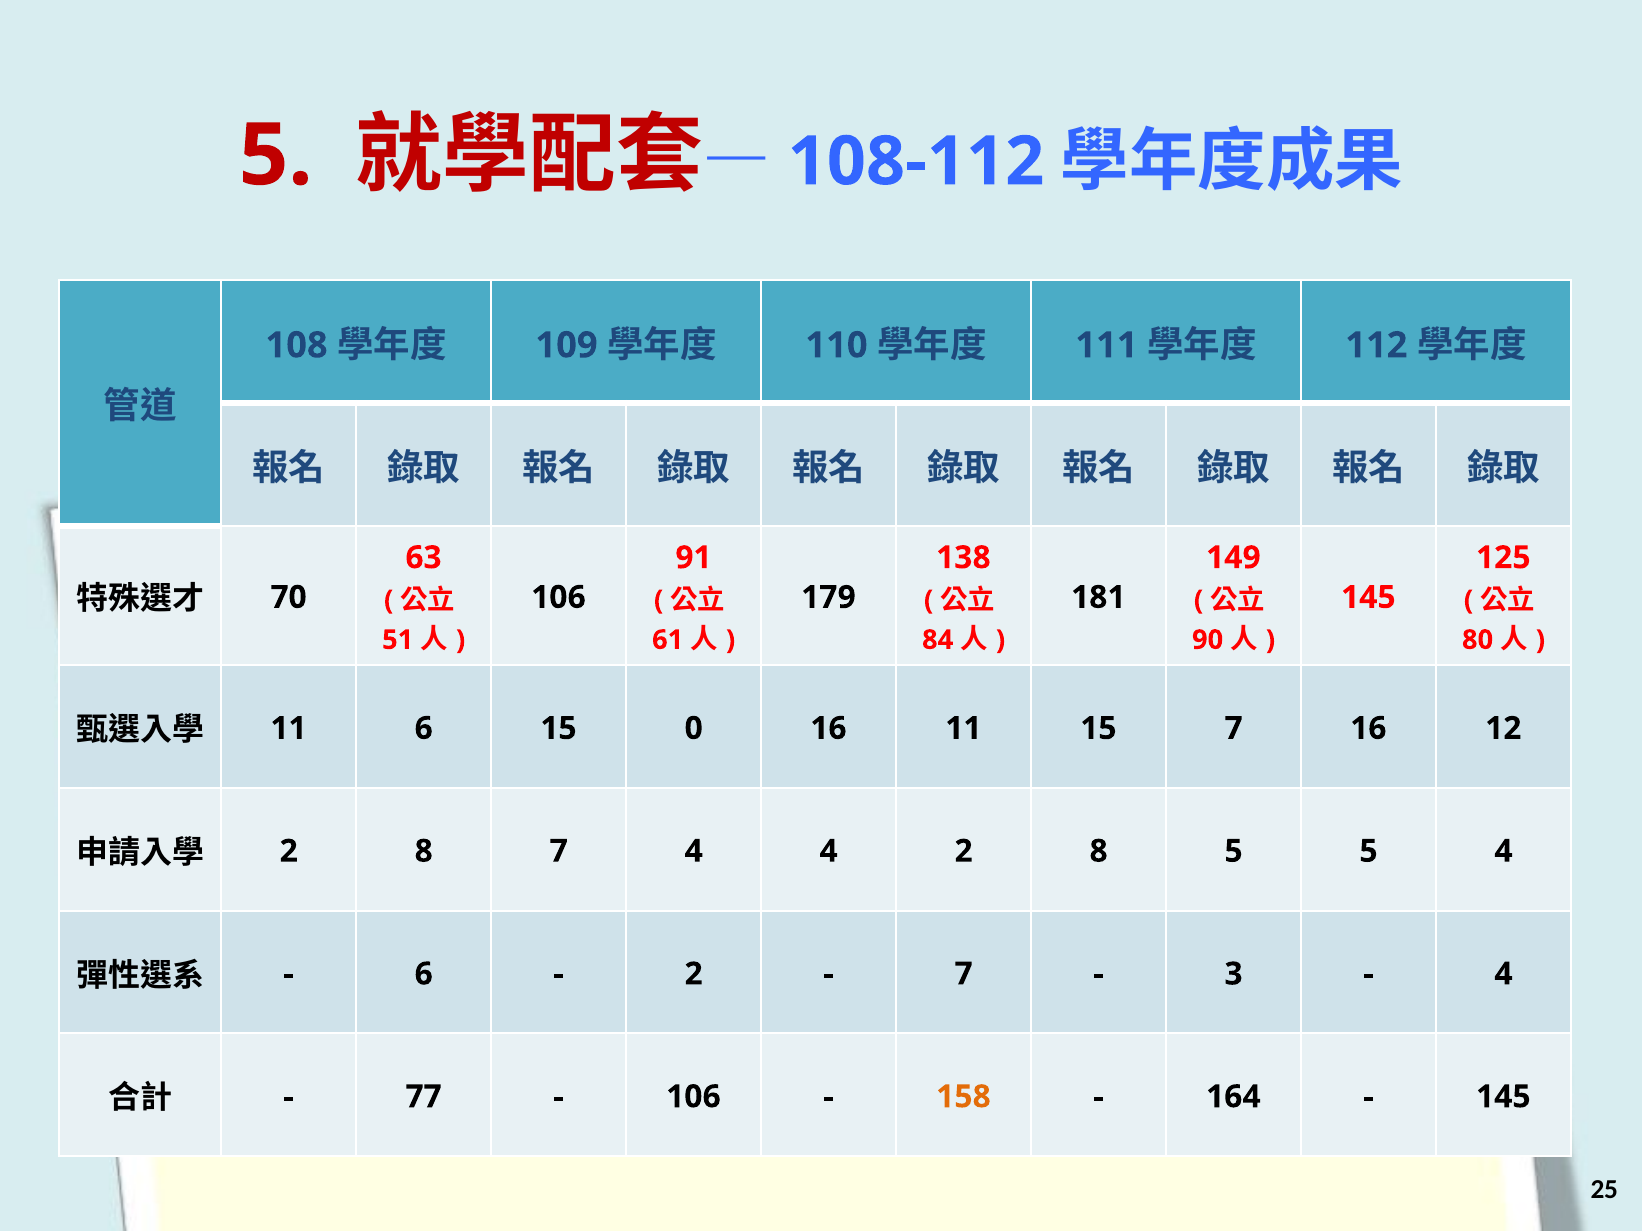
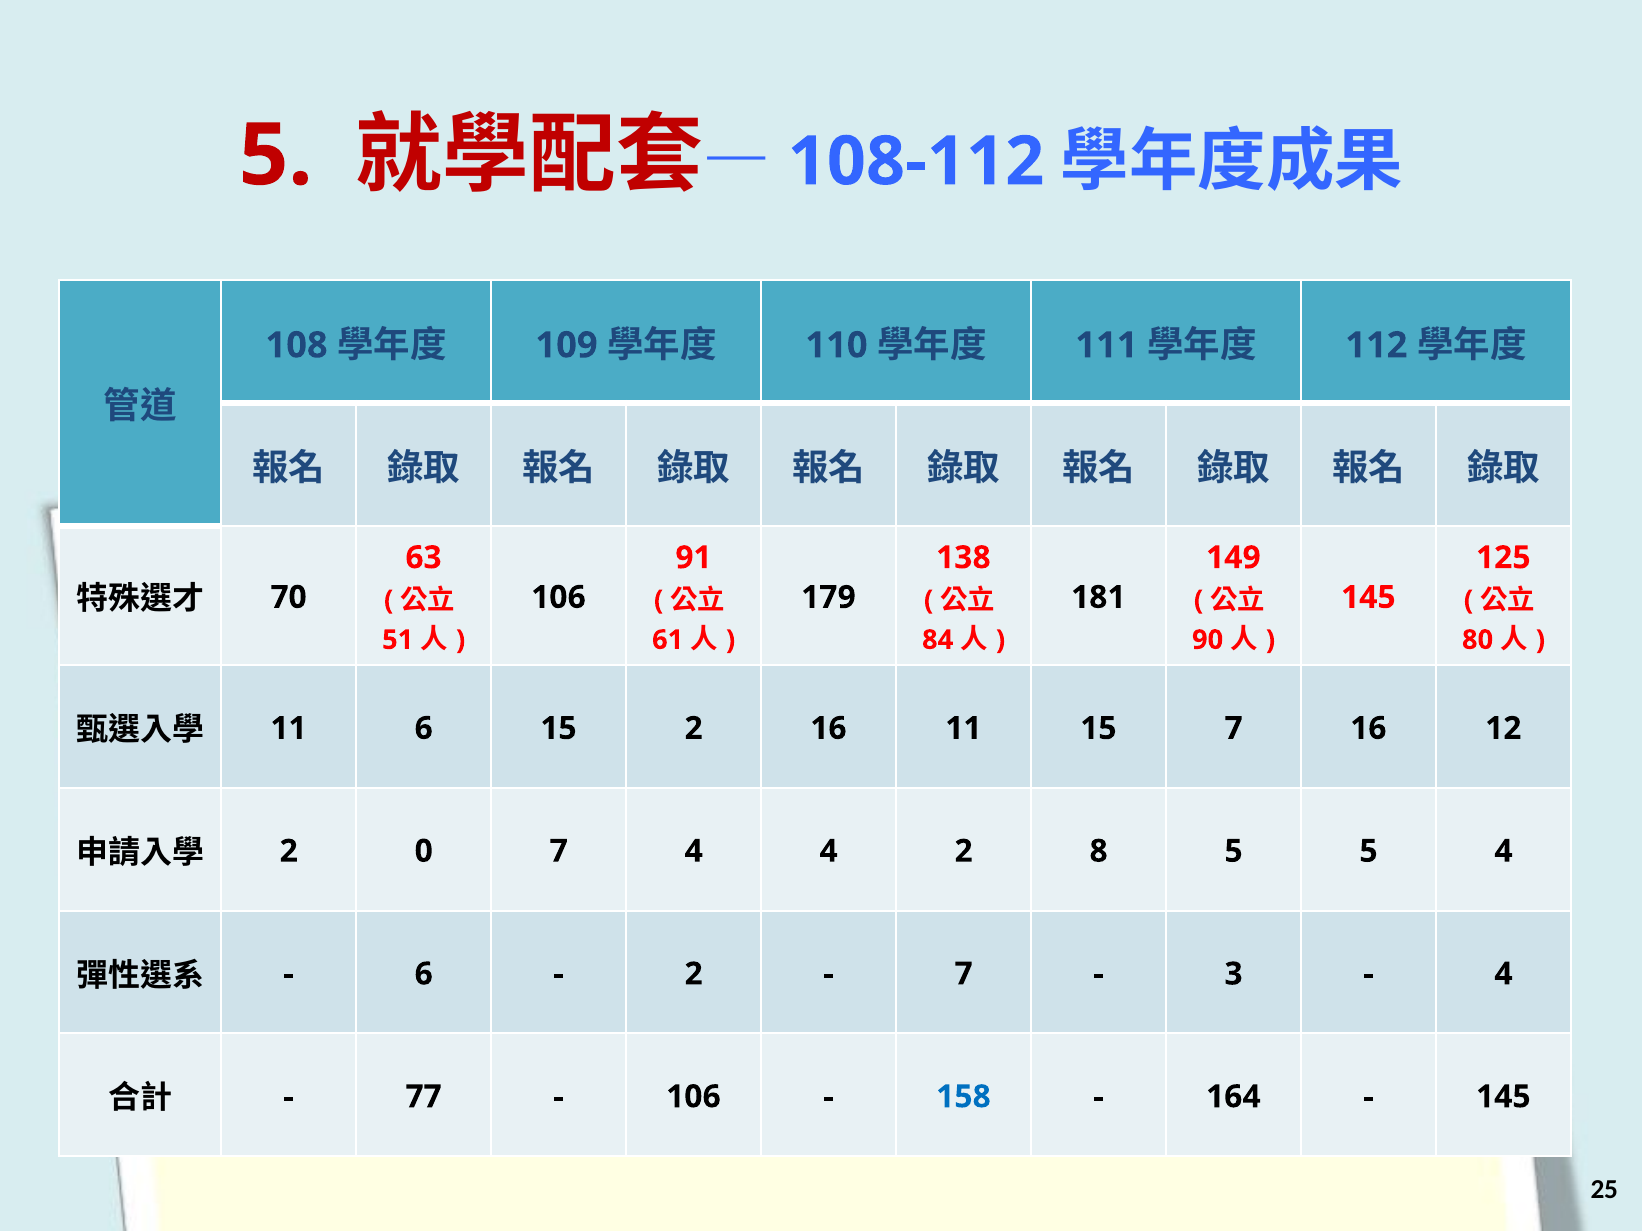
15 0: 0 -> 2
8 at (424, 852): 8 -> 0
158 colour: orange -> blue
